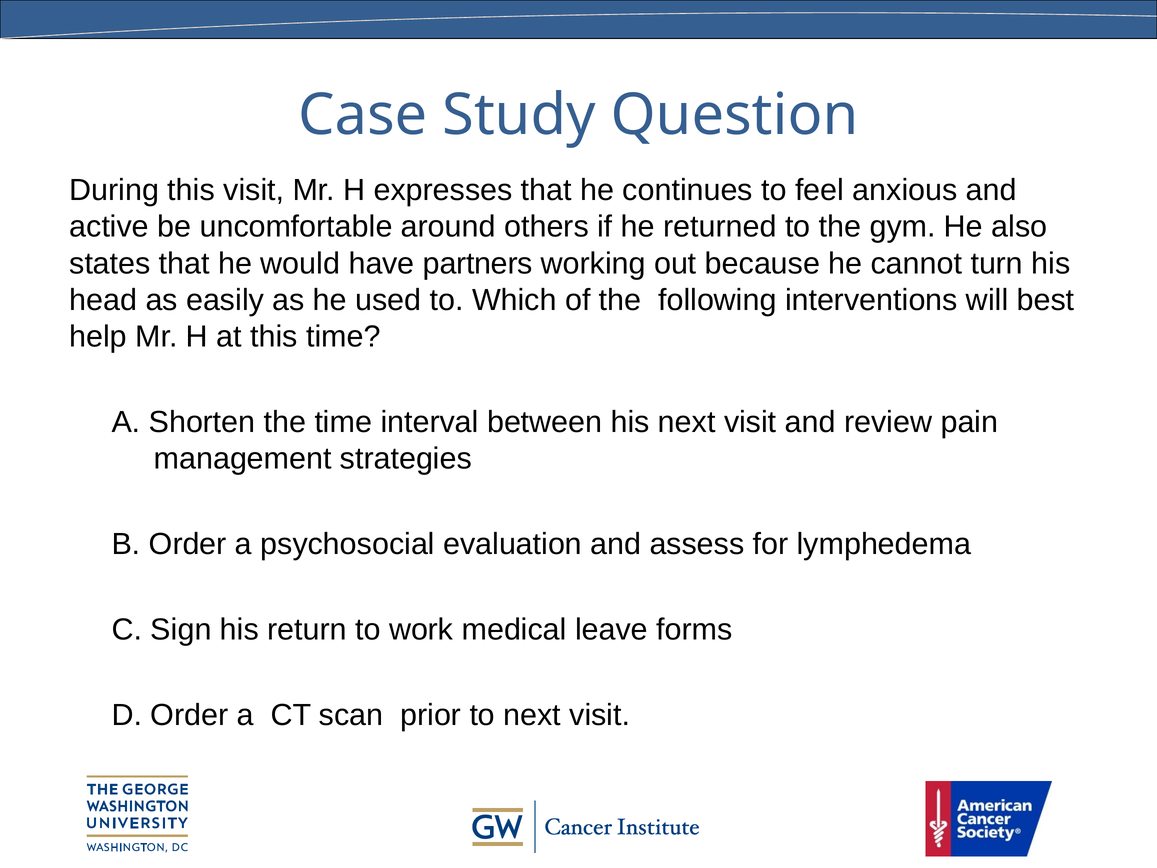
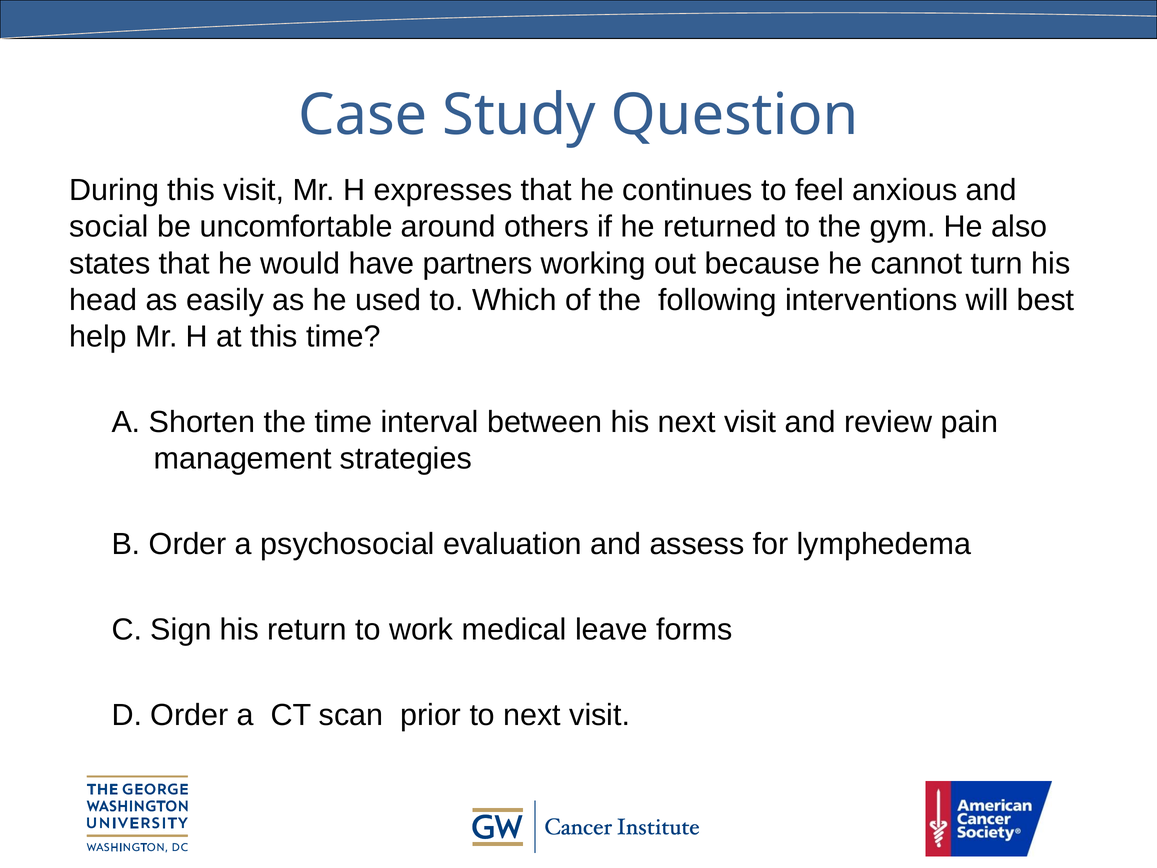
active: active -> social
